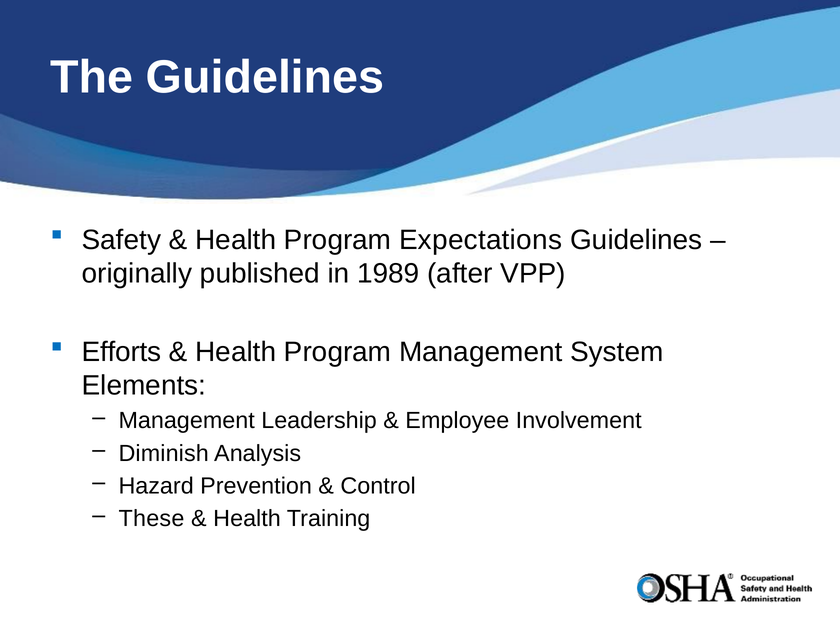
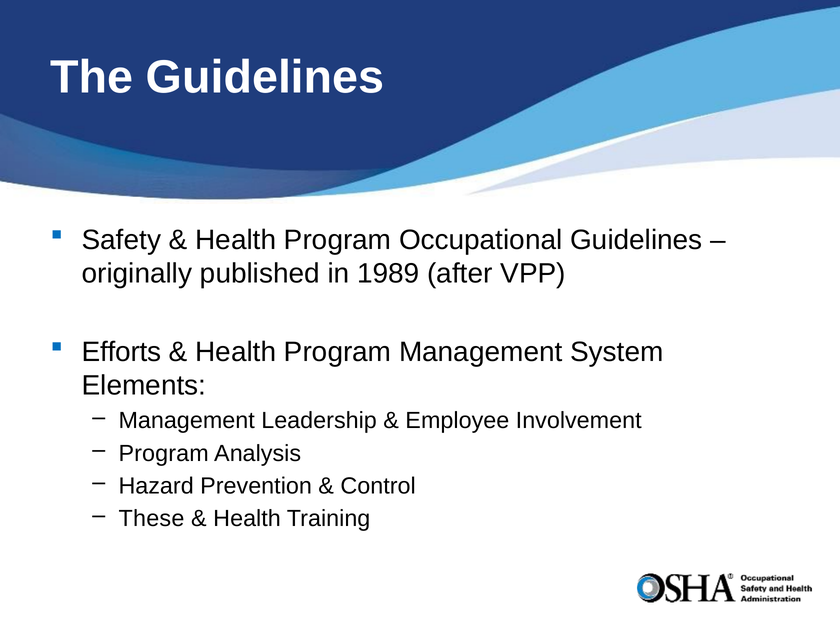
Expectations: Expectations -> Occupational
Diminish at (164, 453): Diminish -> Program
